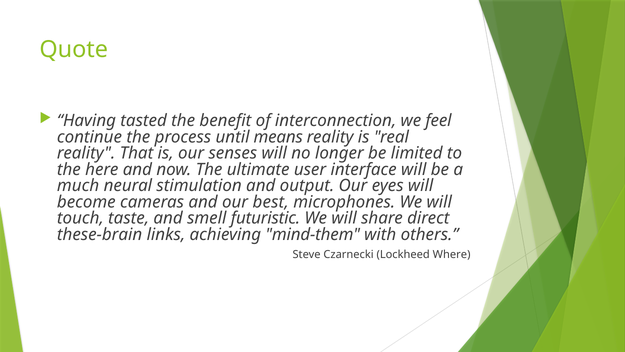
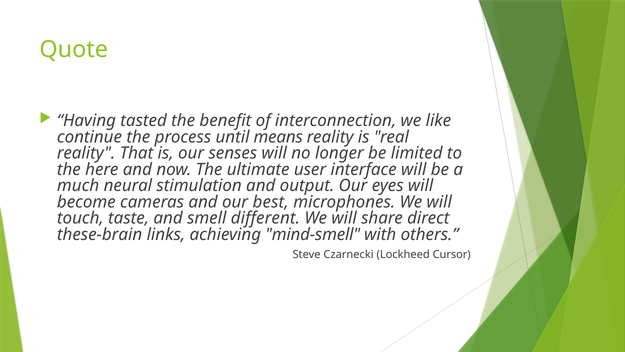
feel: feel -> like
futuristic: futuristic -> different
mind-them: mind-them -> mind-smell
Where: Where -> Cursor
